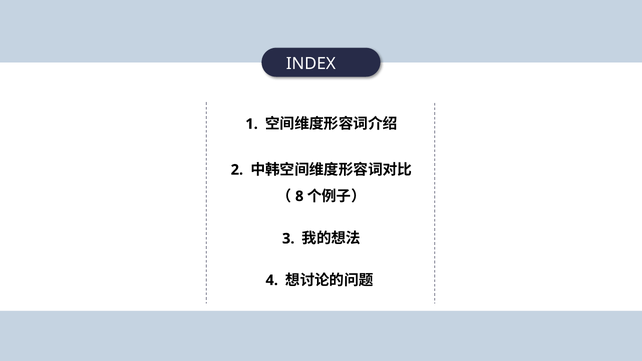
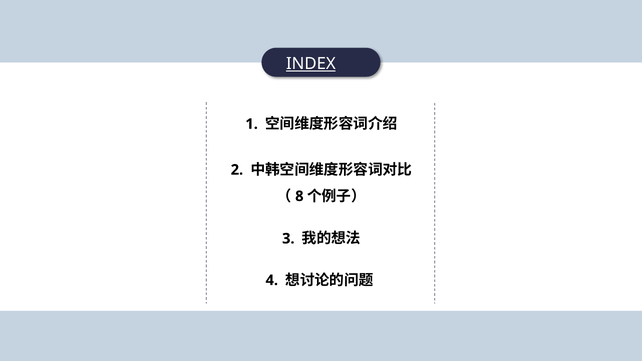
INDEX underline: none -> present
